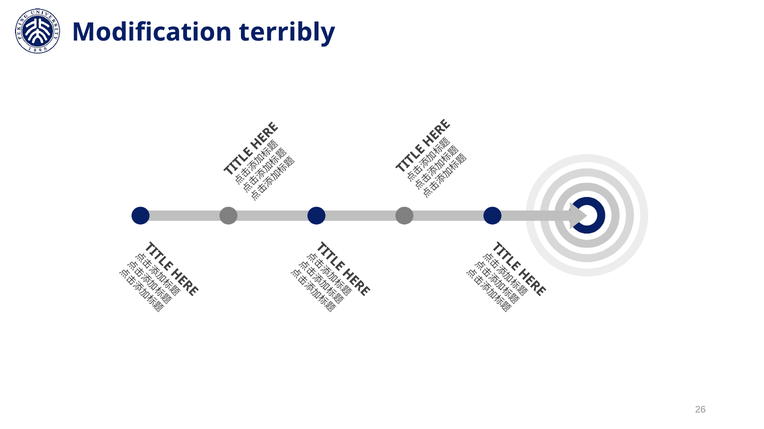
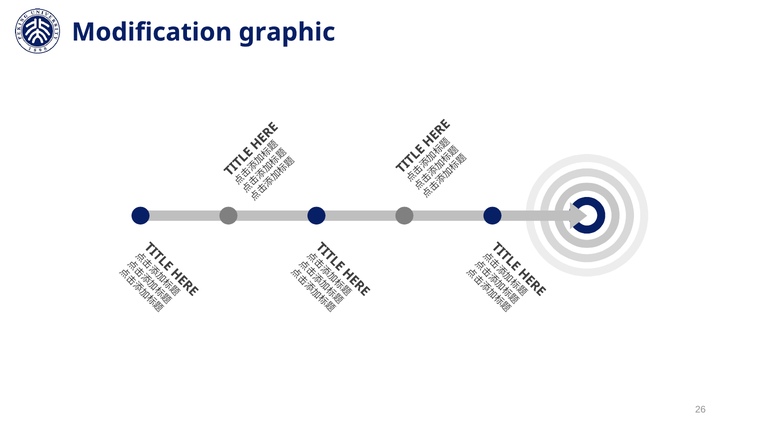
terribly: terribly -> graphic
